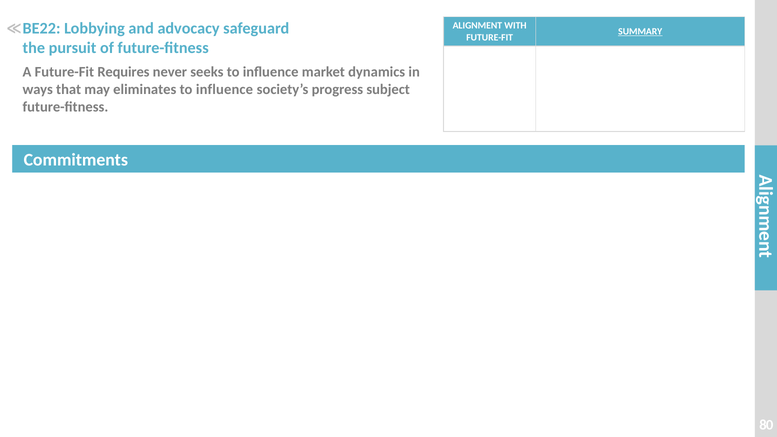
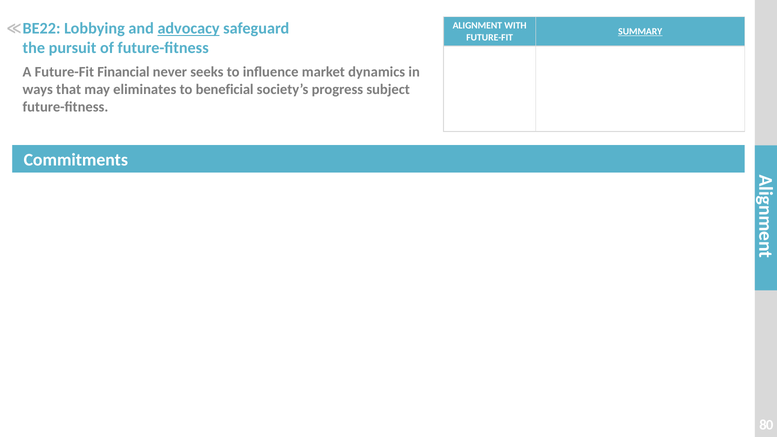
advocacy underline: none -> present
Requires: Requires -> Financial
influence at (224, 89): influence -> beneficial
